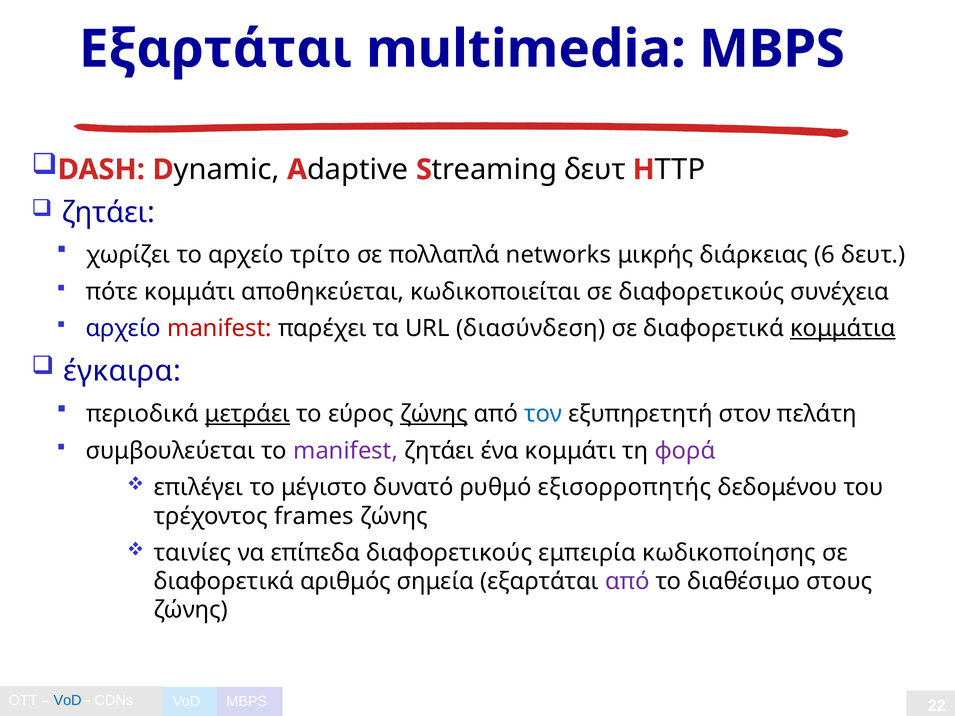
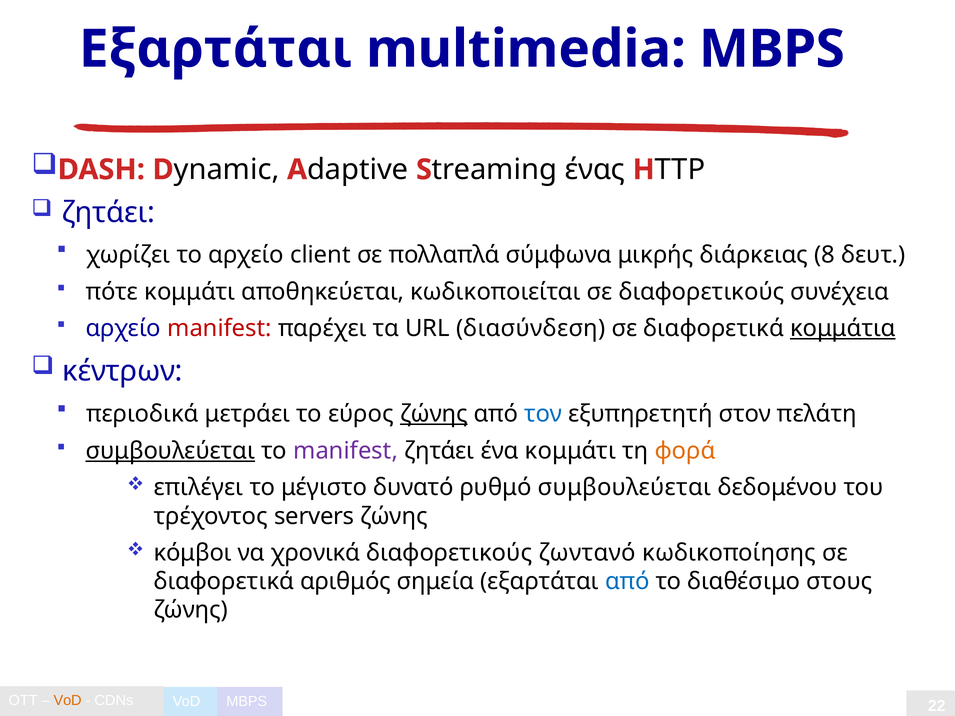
δευτ at (595, 170): δευτ -> ένας
τρίτο: τρίτο -> client
networks: networks -> σύμφωνα
6: 6 -> 8
έγκαιρα: έγκαιρα -> κέντρων
μετράει underline: present -> none
συμβουλεύεται at (170, 451) underline: none -> present
φορά colour: purple -> orange
ρυθμό εξισορροπητής: εξισορροπητής -> συμβουλεύεται
frames: frames -> servers
ταινίες: ταινίες -> κόμβοι
επίπεδα: επίπεδα -> χρονικά
εμπειρία: εμπειρία -> ζωντανό
από at (627, 582) colour: purple -> blue
VoD at (68, 701) colour: blue -> orange
